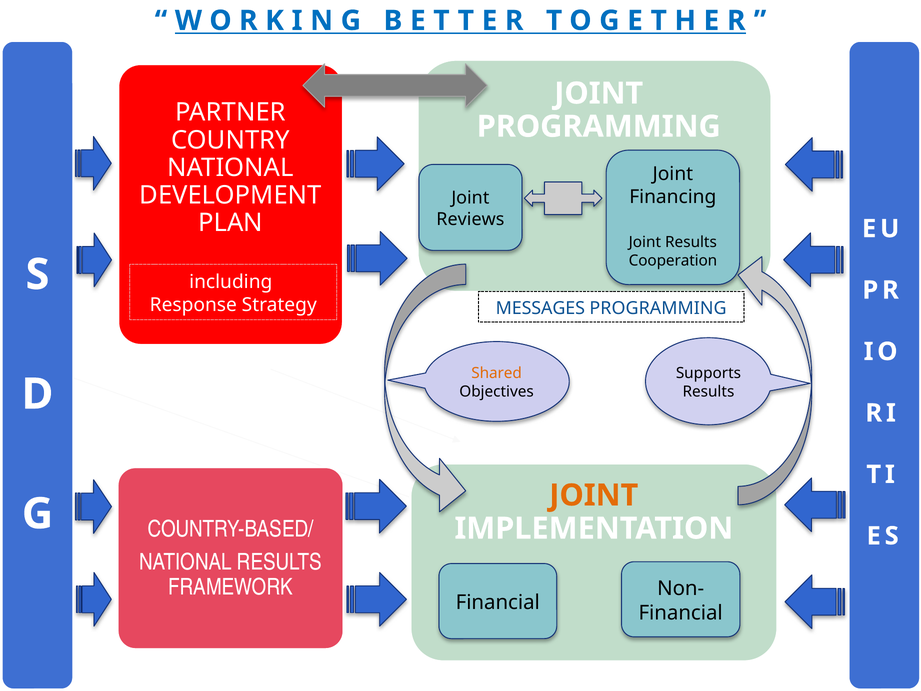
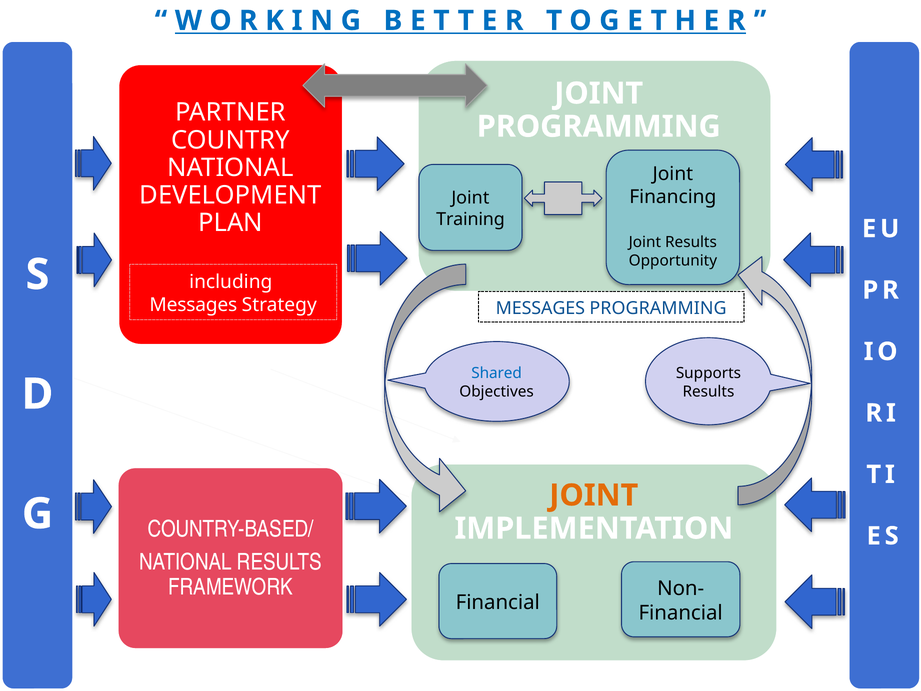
Reviews: Reviews -> Training
Cooperation: Cooperation -> Opportunity
Response at (193, 305): Response -> Messages
Shared colour: orange -> blue
